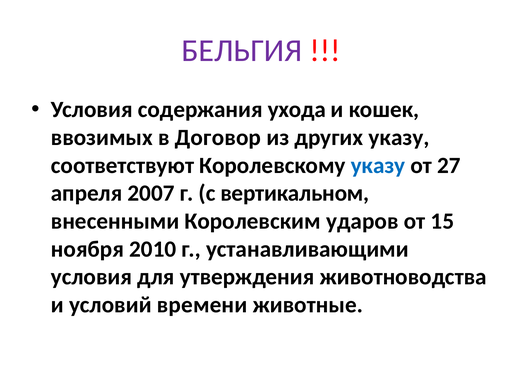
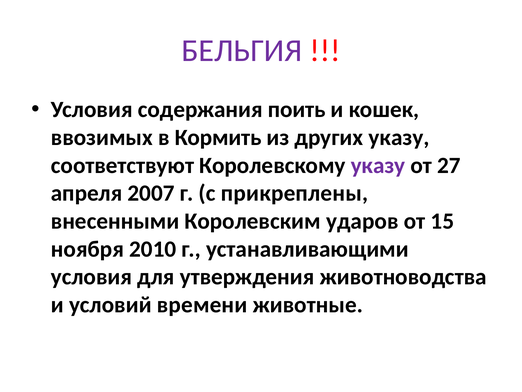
ухода: ухода -> поить
Договор: Договор -> Кормить
указу at (378, 165) colour: blue -> purple
вертикальном: вертикальном -> прикреплены
